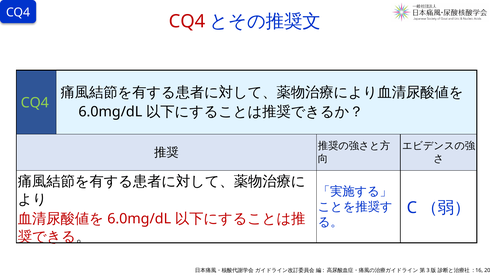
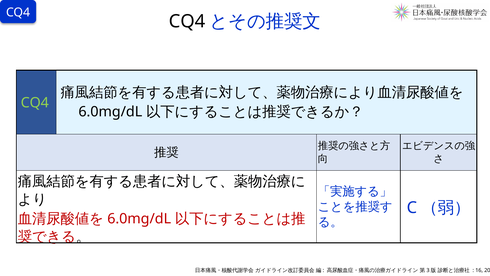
CQ4 at (187, 21) colour: red -> black
